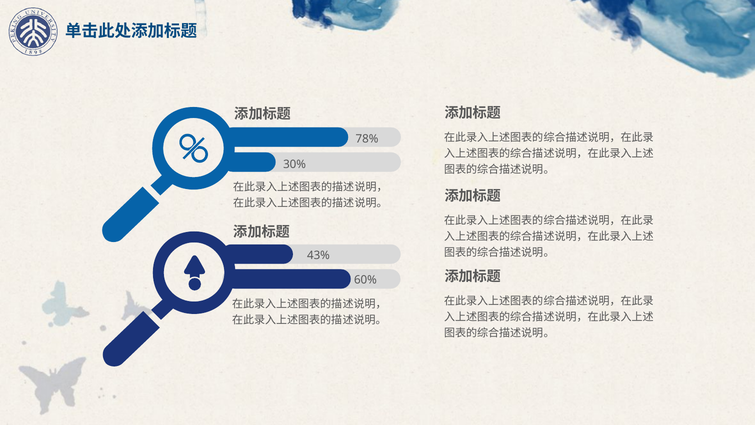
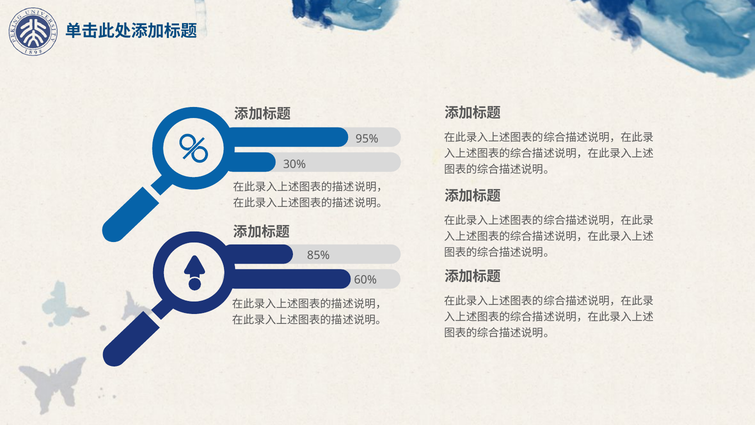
78%: 78% -> 95%
43%: 43% -> 85%
